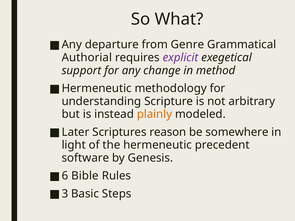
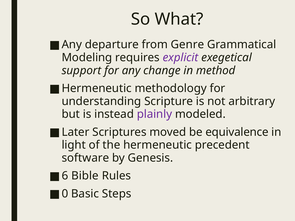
Authorial: Authorial -> Modeling
plainly colour: orange -> purple
reason: reason -> moved
somewhere: somewhere -> equivalence
3: 3 -> 0
